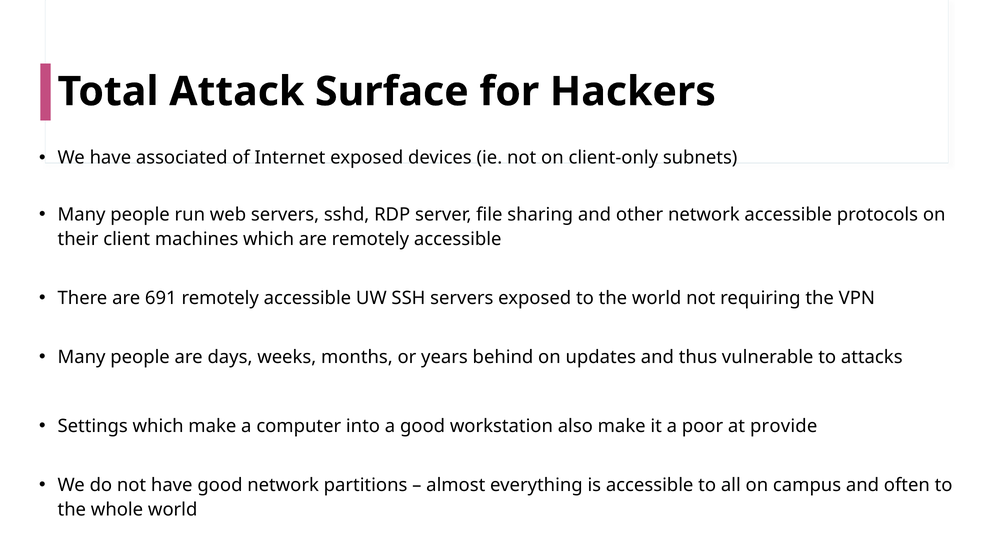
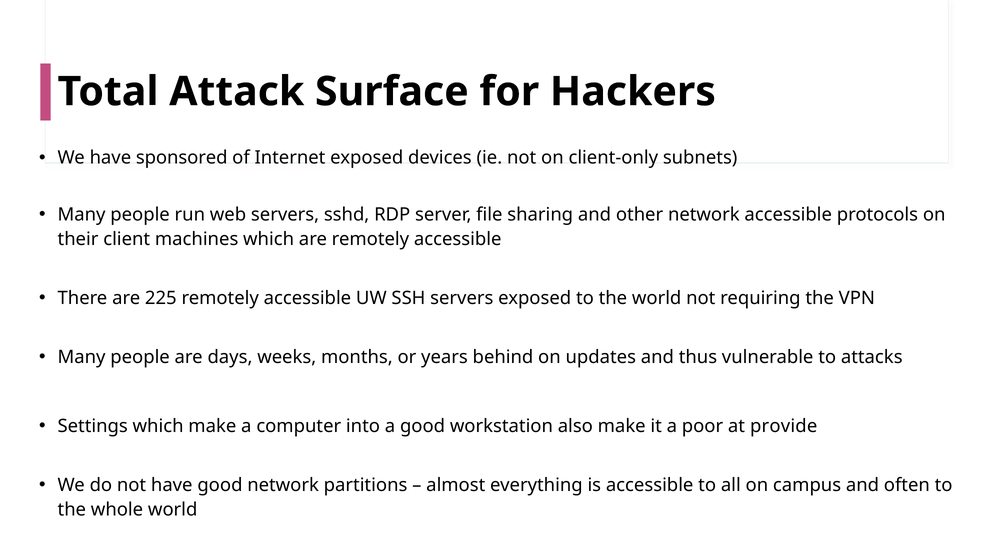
associated: associated -> sponsored
691: 691 -> 225
